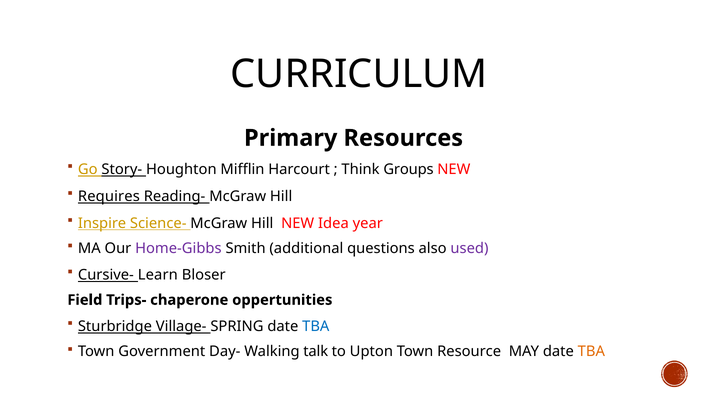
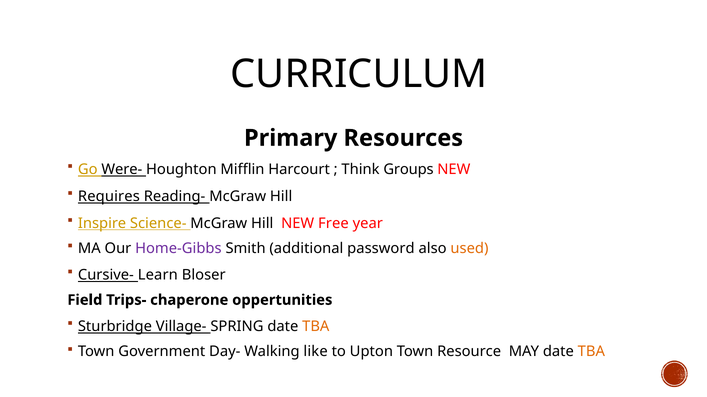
Story-: Story- -> Were-
Idea: Idea -> Free
questions: questions -> password
used colour: purple -> orange
TBA at (316, 327) colour: blue -> orange
talk: talk -> like
